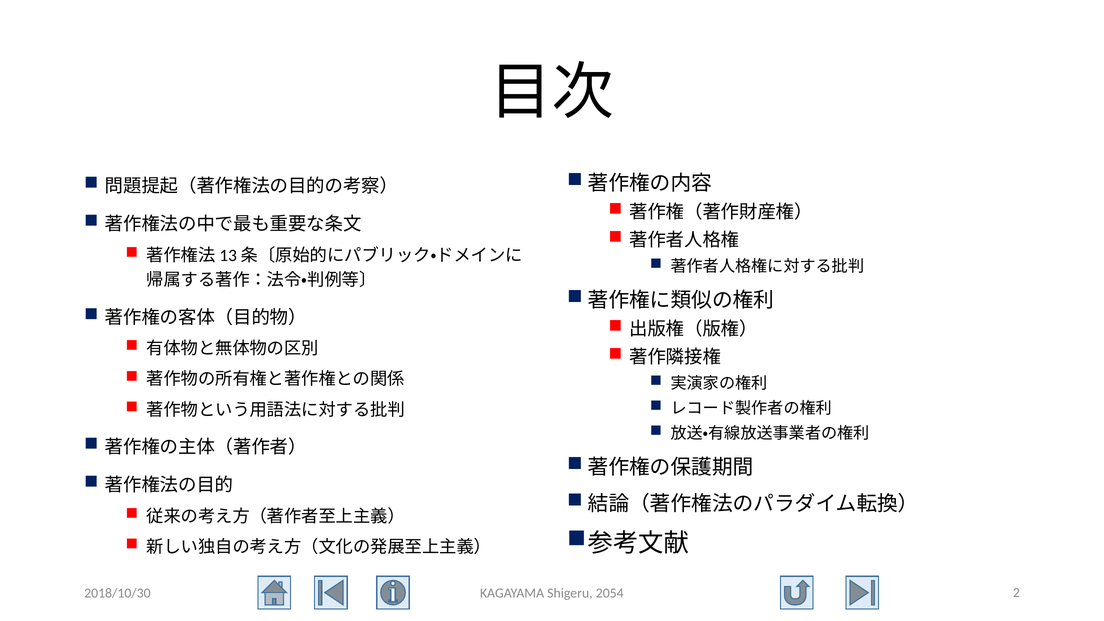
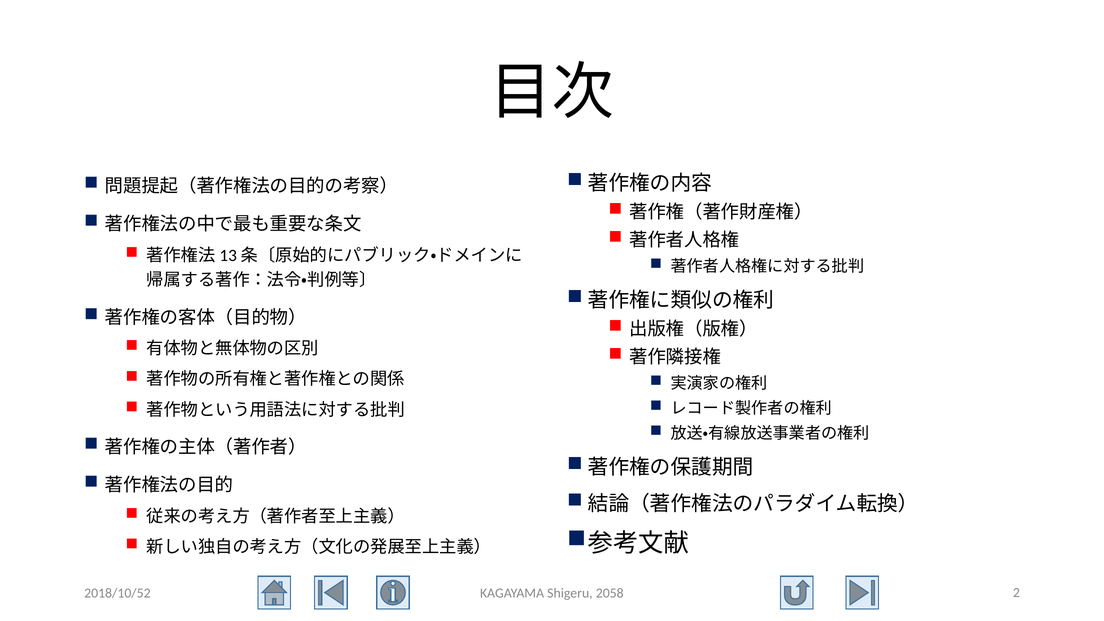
2018/10/30: 2018/10/30 -> 2018/10/52
2054: 2054 -> 2058
